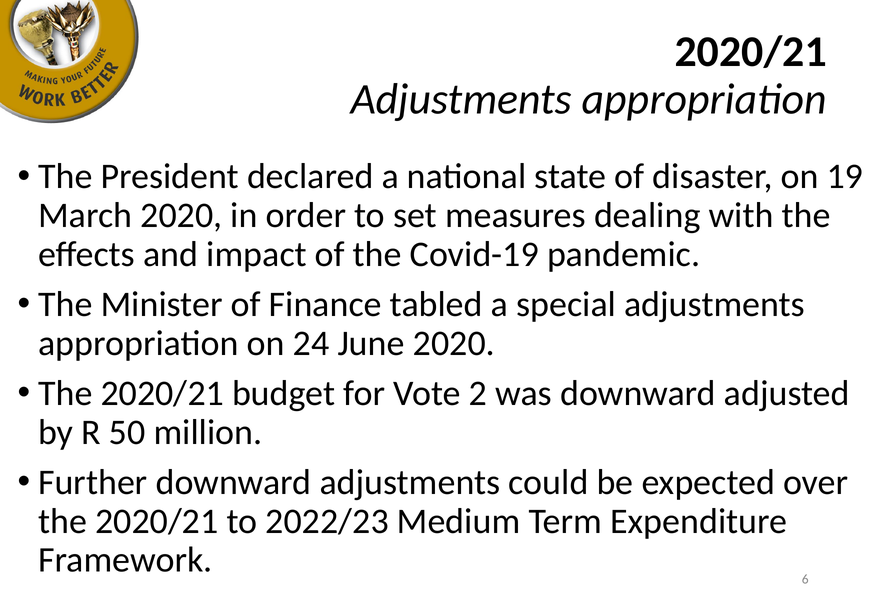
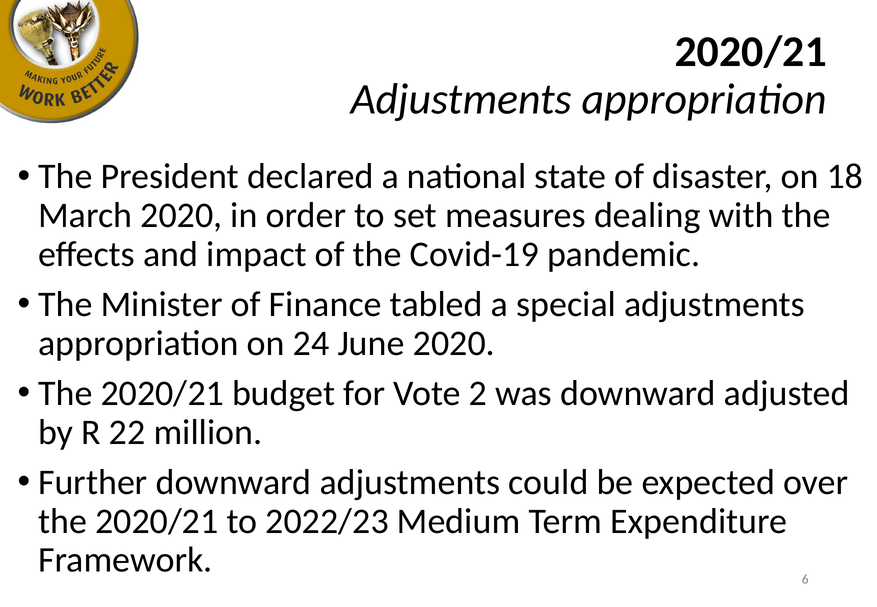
19: 19 -> 18
50: 50 -> 22
